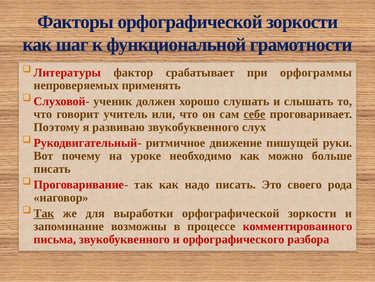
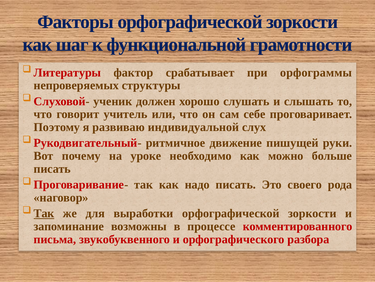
применять: применять -> структуры
себе underline: present -> none
развиваю звукобуквенного: звукобуквенного -> индивидуальной
